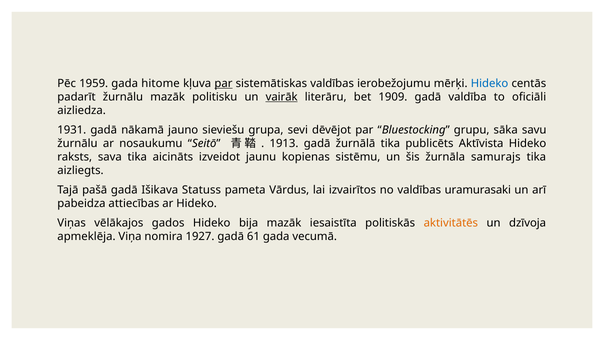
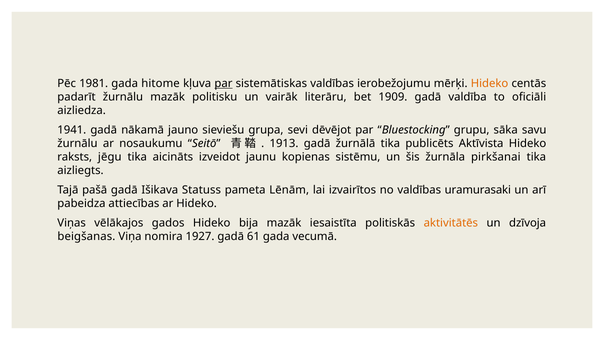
1959: 1959 -> 1981
Hideko at (490, 83) colour: blue -> orange
vairāk underline: present -> none
1931: 1931 -> 1941
sava: sava -> jēgu
samurajs: samurajs -> pirkšanai
Vārdus: Vārdus -> Lēnām
apmeklēja: apmeklēja -> beigšanas
